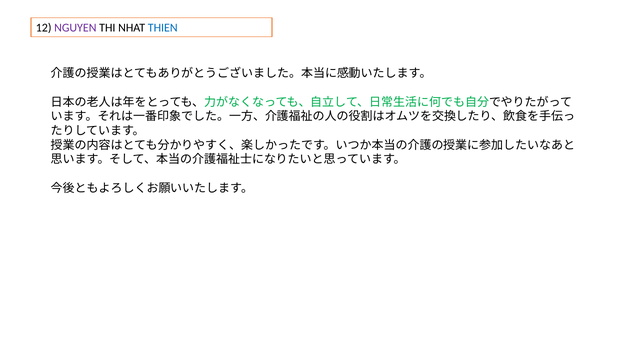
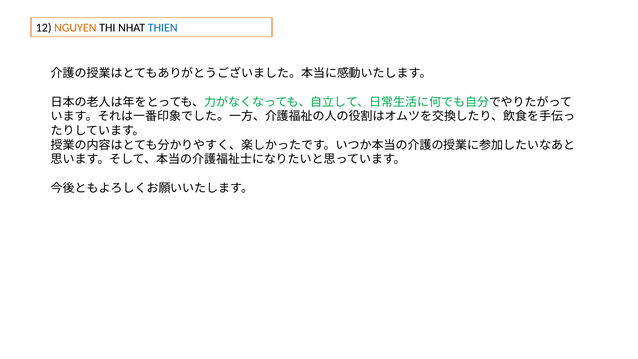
NGUYEN colour: purple -> orange
